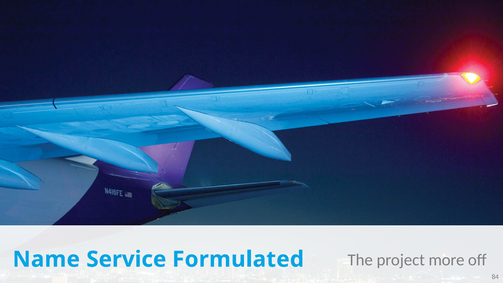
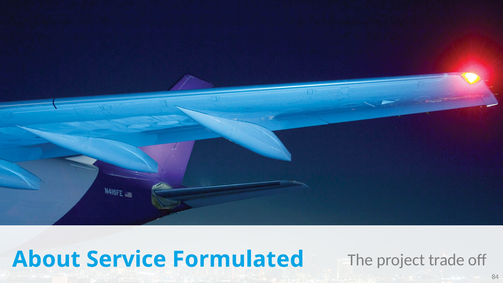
Name: Name -> About
more: more -> trade
